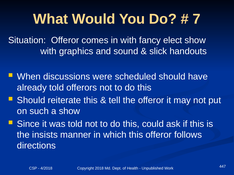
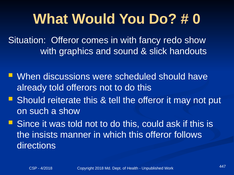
7: 7 -> 0
elect: elect -> redo
